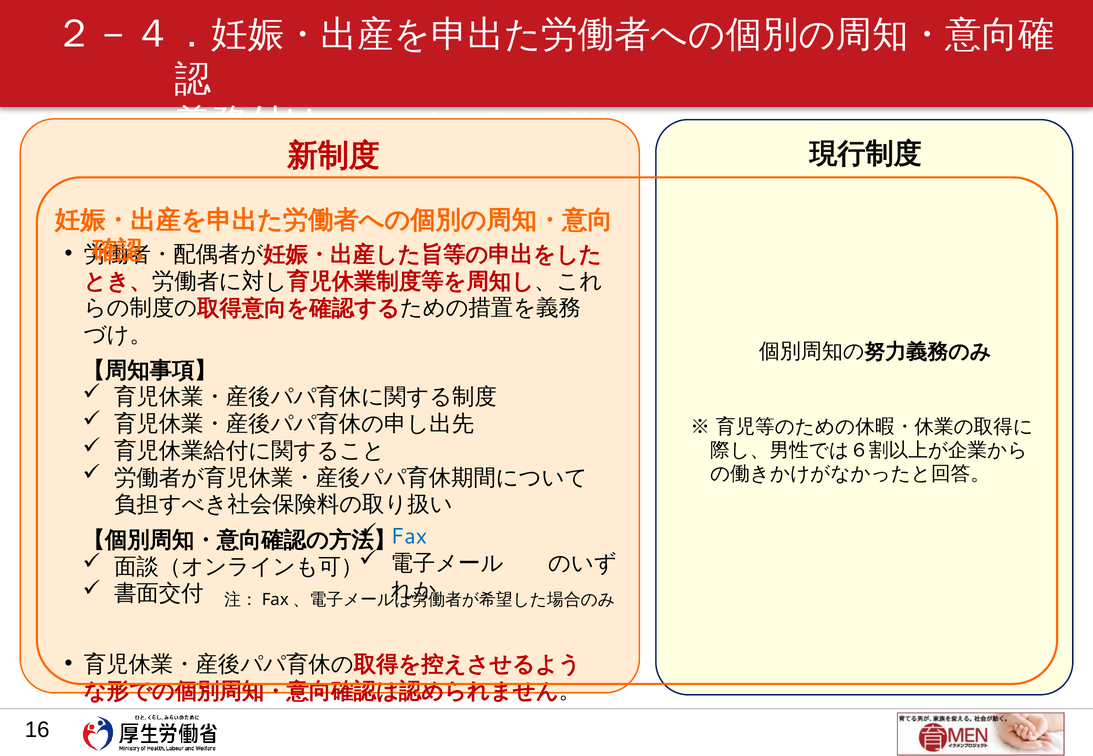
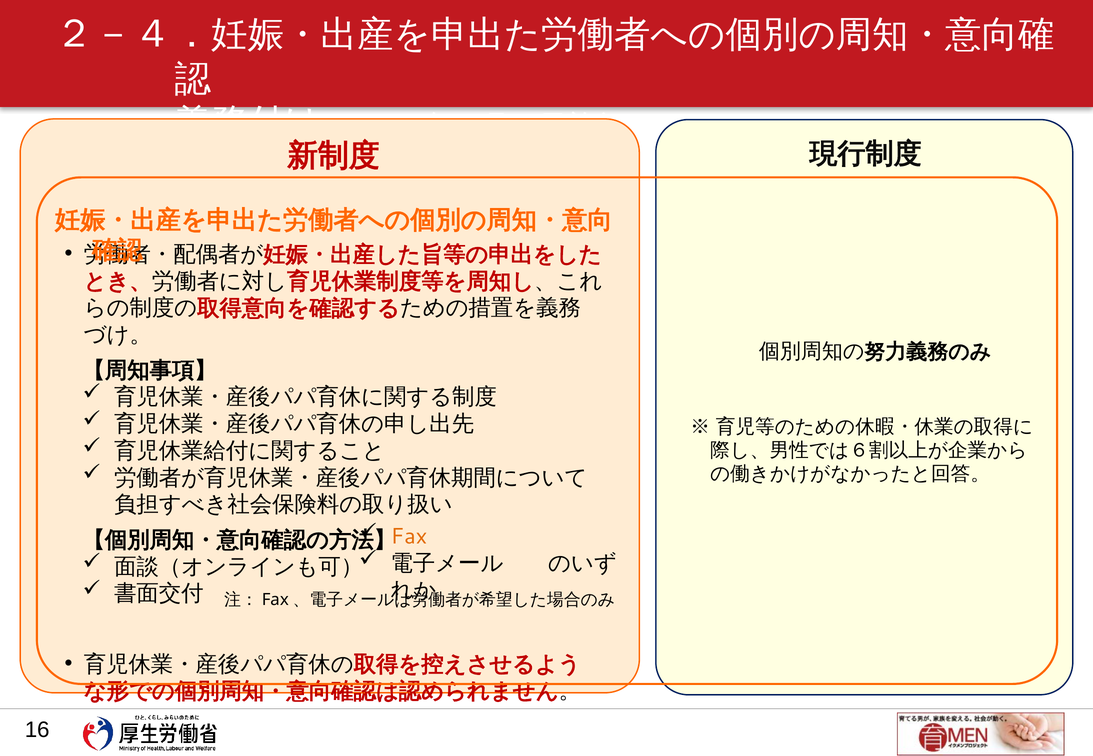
Fax colour: blue -> orange
